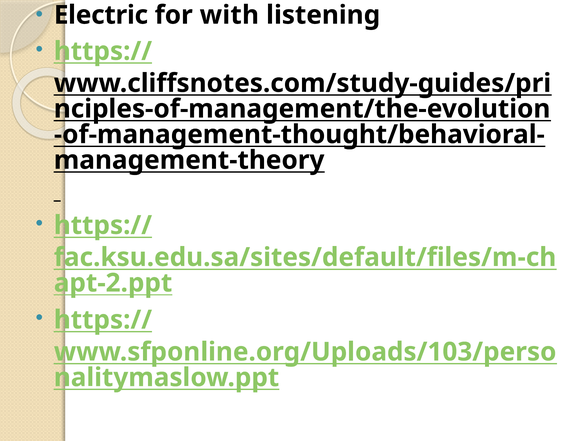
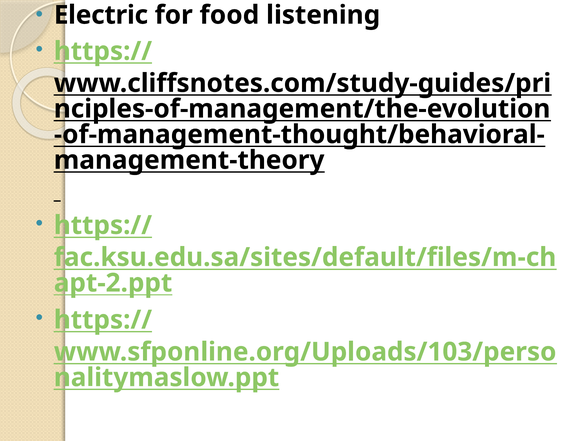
with: with -> food
